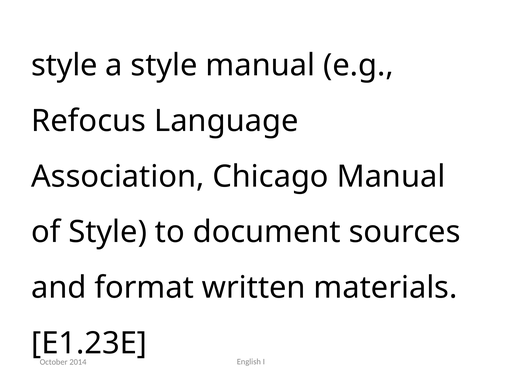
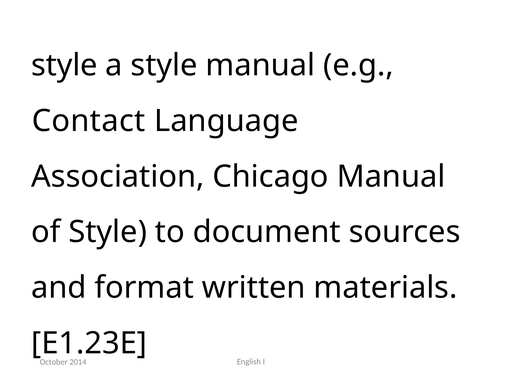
Refocus: Refocus -> Contact
